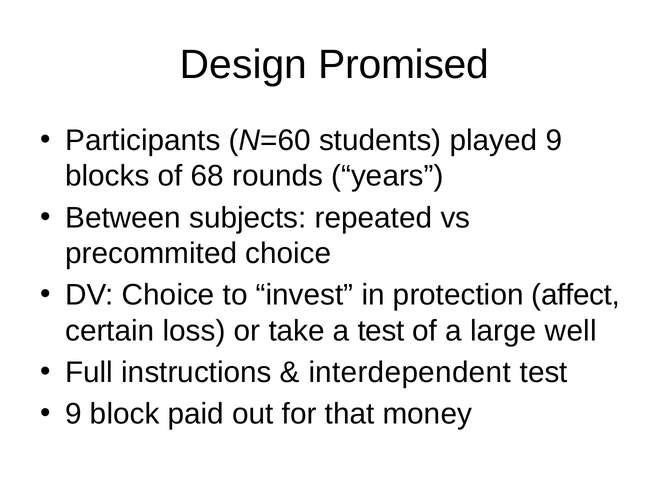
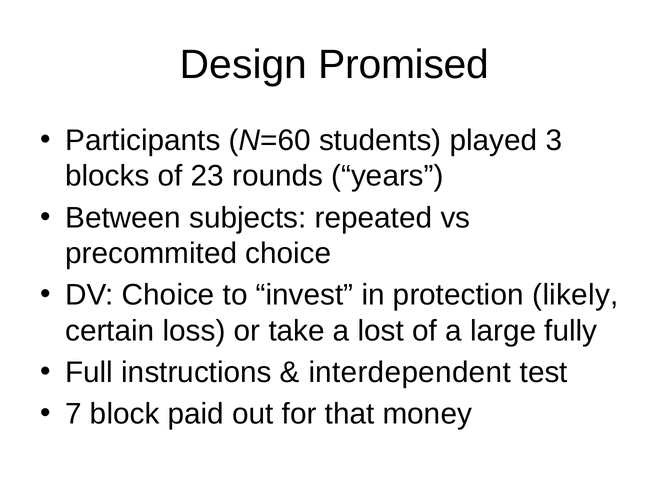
played 9: 9 -> 3
68: 68 -> 23
affect: affect -> likely
a test: test -> lost
well: well -> fully
9 at (74, 414): 9 -> 7
